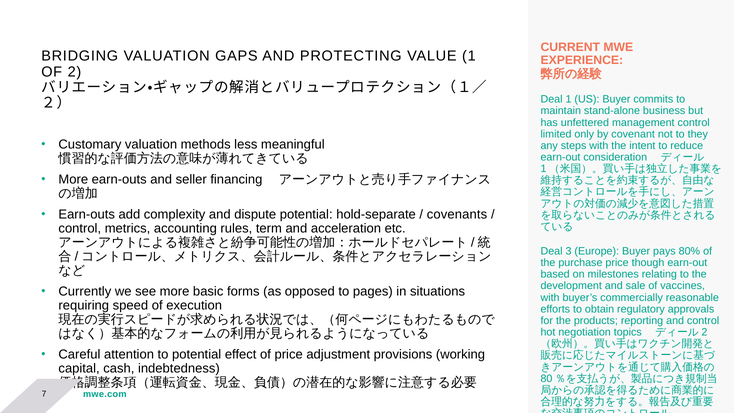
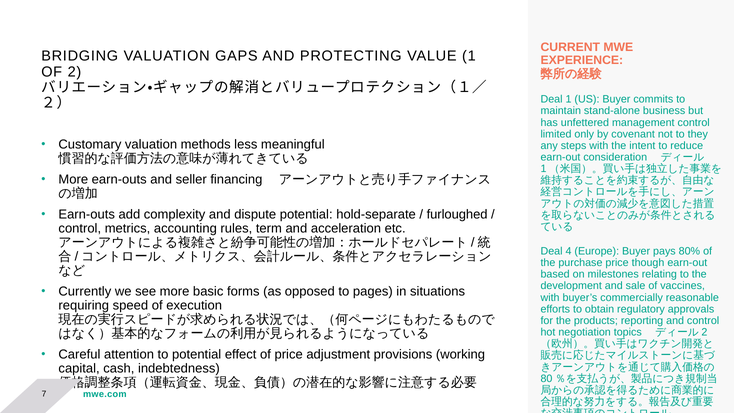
covenants: covenants -> furloughed
3: 3 -> 4
